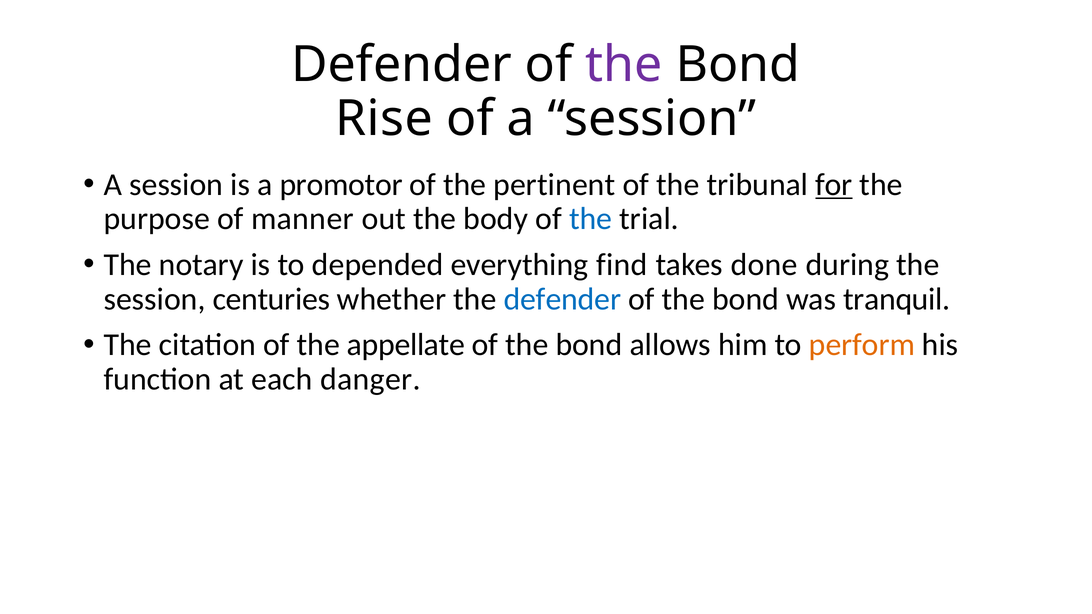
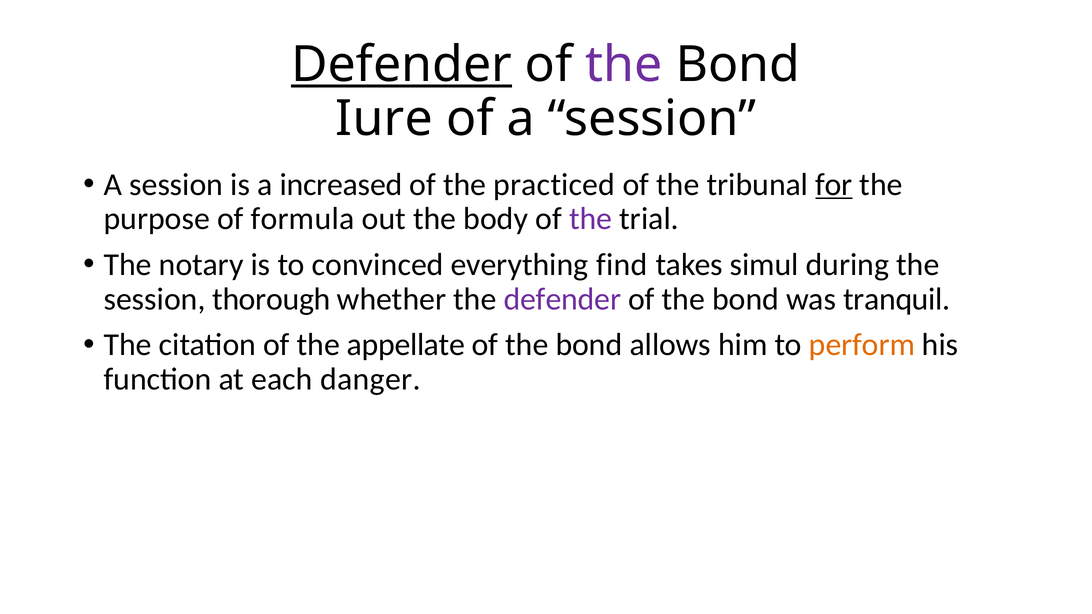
Defender at (402, 65) underline: none -> present
Rise: Rise -> Iure
promotor: promotor -> increased
pertinent: pertinent -> practiced
manner: manner -> formula
the at (591, 219) colour: blue -> purple
depended: depended -> convinced
done: done -> simul
centuries: centuries -> thorough
defender at (562, 299) colour: blue -> purple
